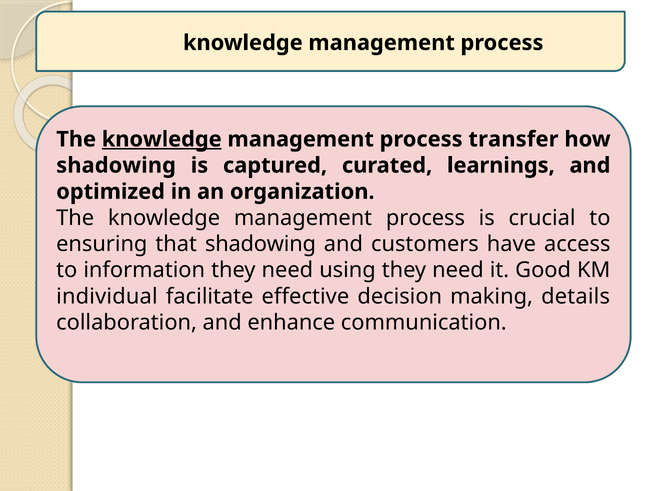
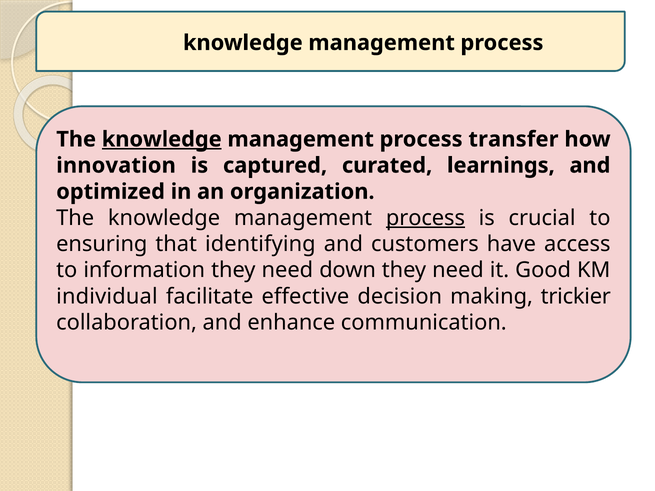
shadowing at (116, 166): shadowing -> innovation
process at (425, 218) underline: none -> present
that shadowing: shadowing -> identifying
using: using -> down
details: details -> trickier
